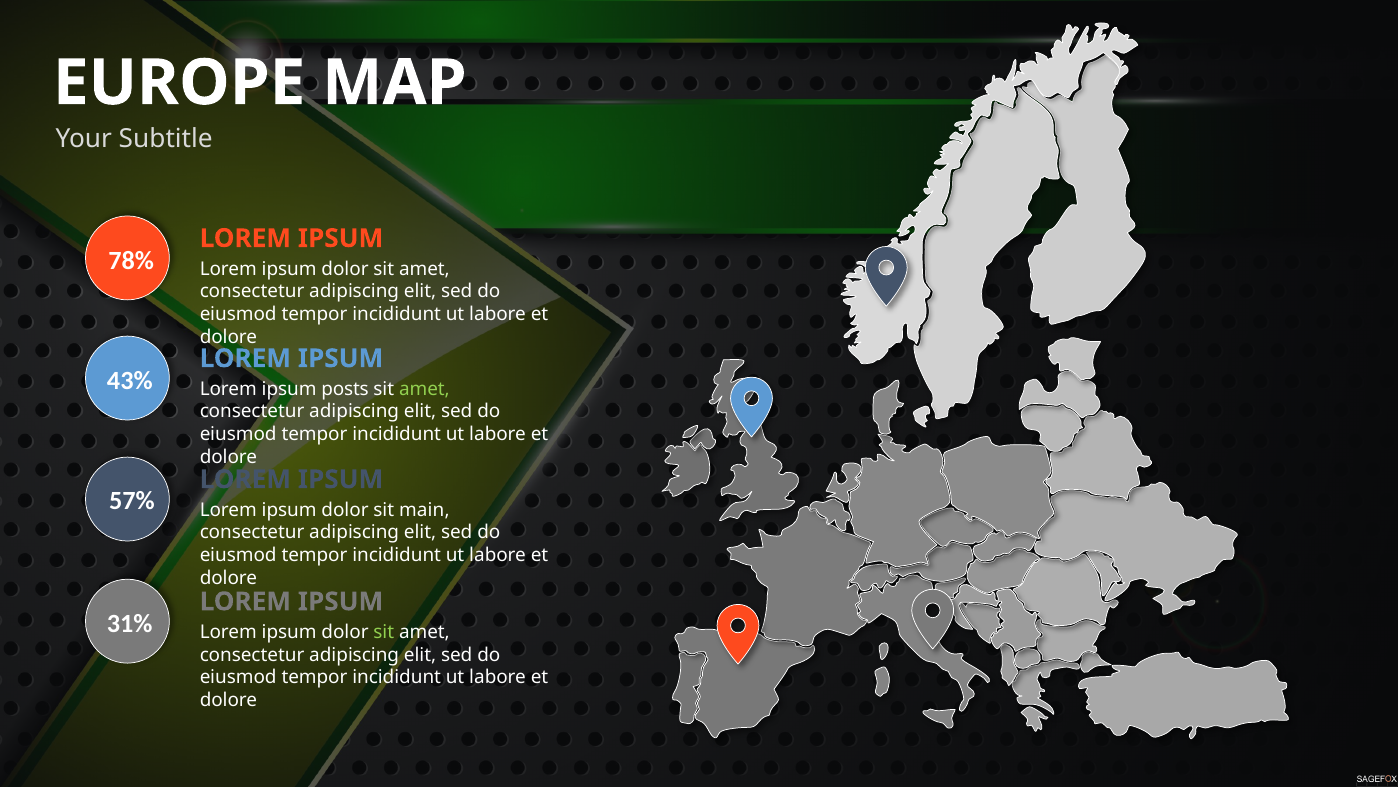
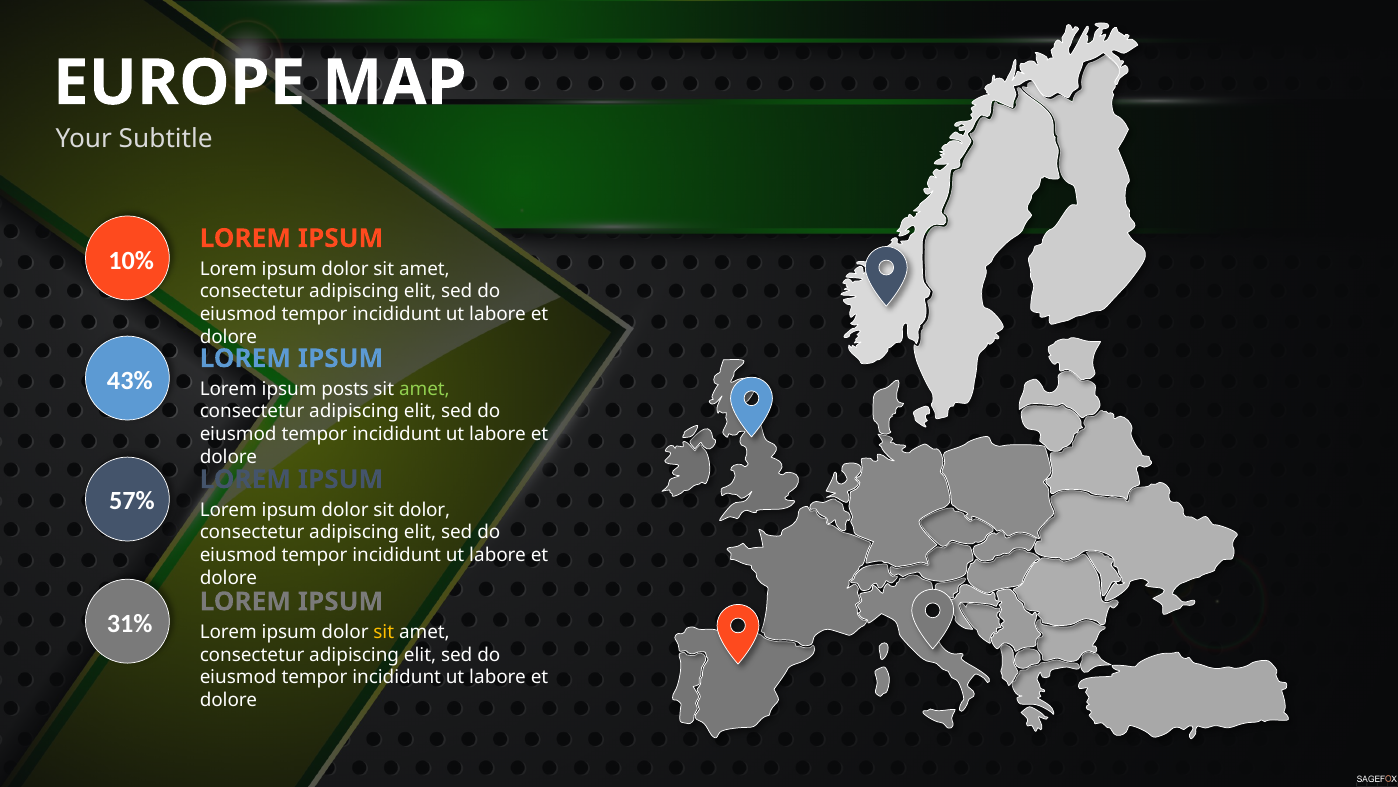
78%: 78% -> 10%
sit main: main -> dolor
sit at (384, 632) colour: light green -> yellow
